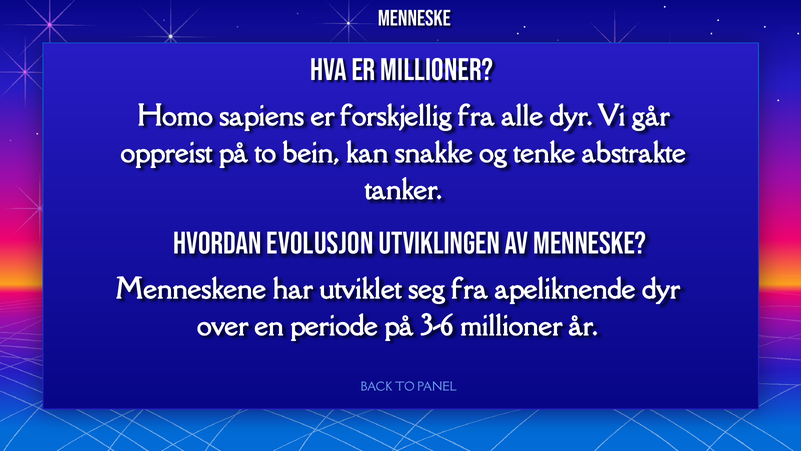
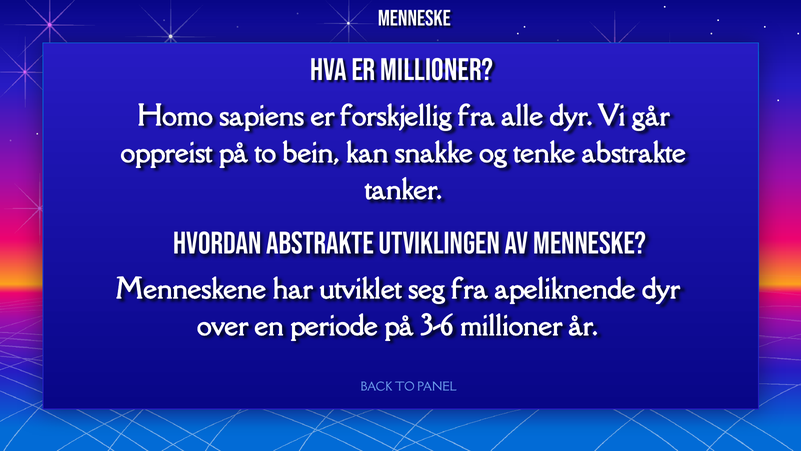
HVORDAN EVOLUSJON: EVOLUSJON -> ABSTRAKTE
